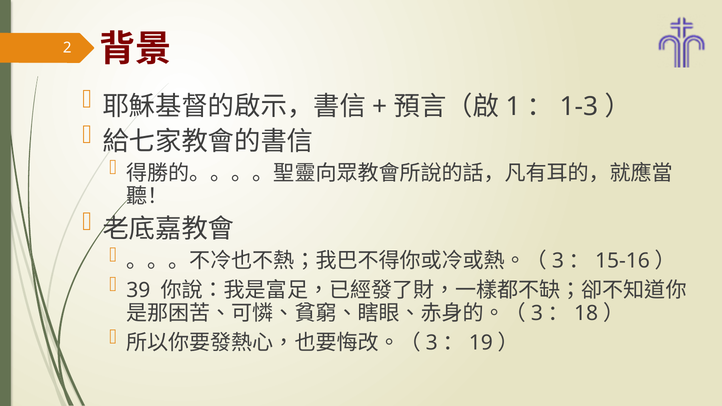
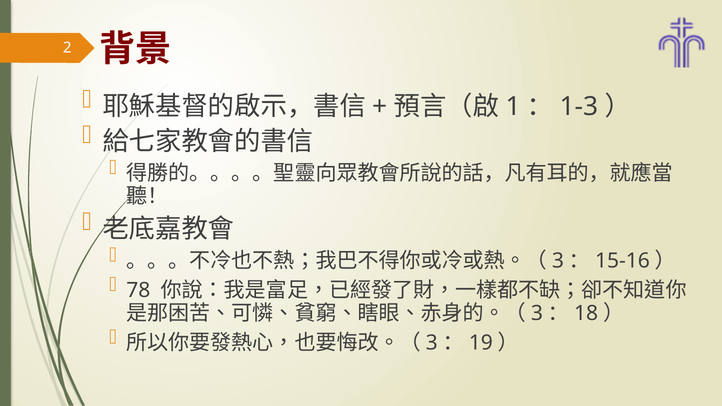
39: 39 -> 78
